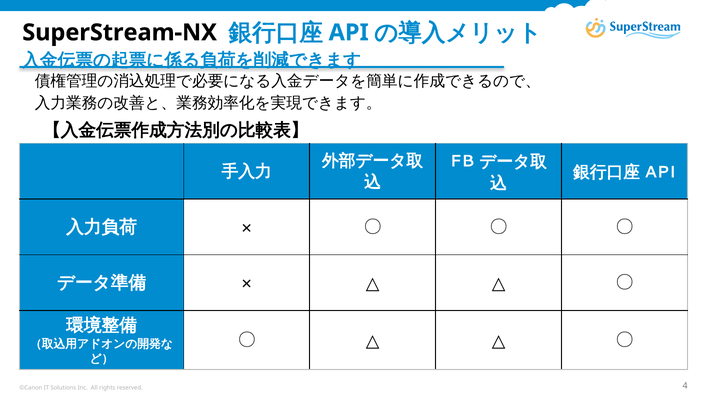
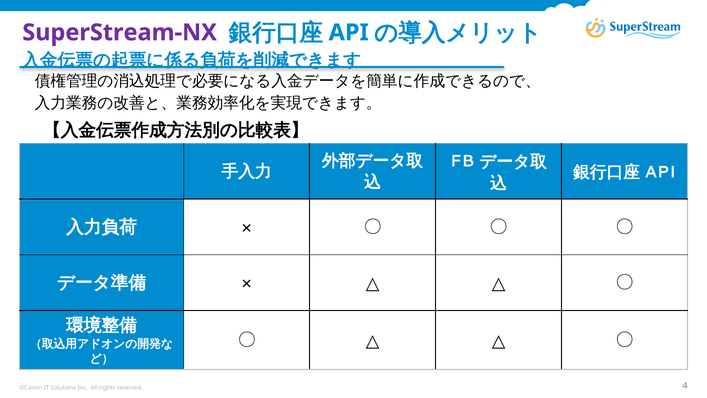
SuperStream-NX colour: black -> purple
